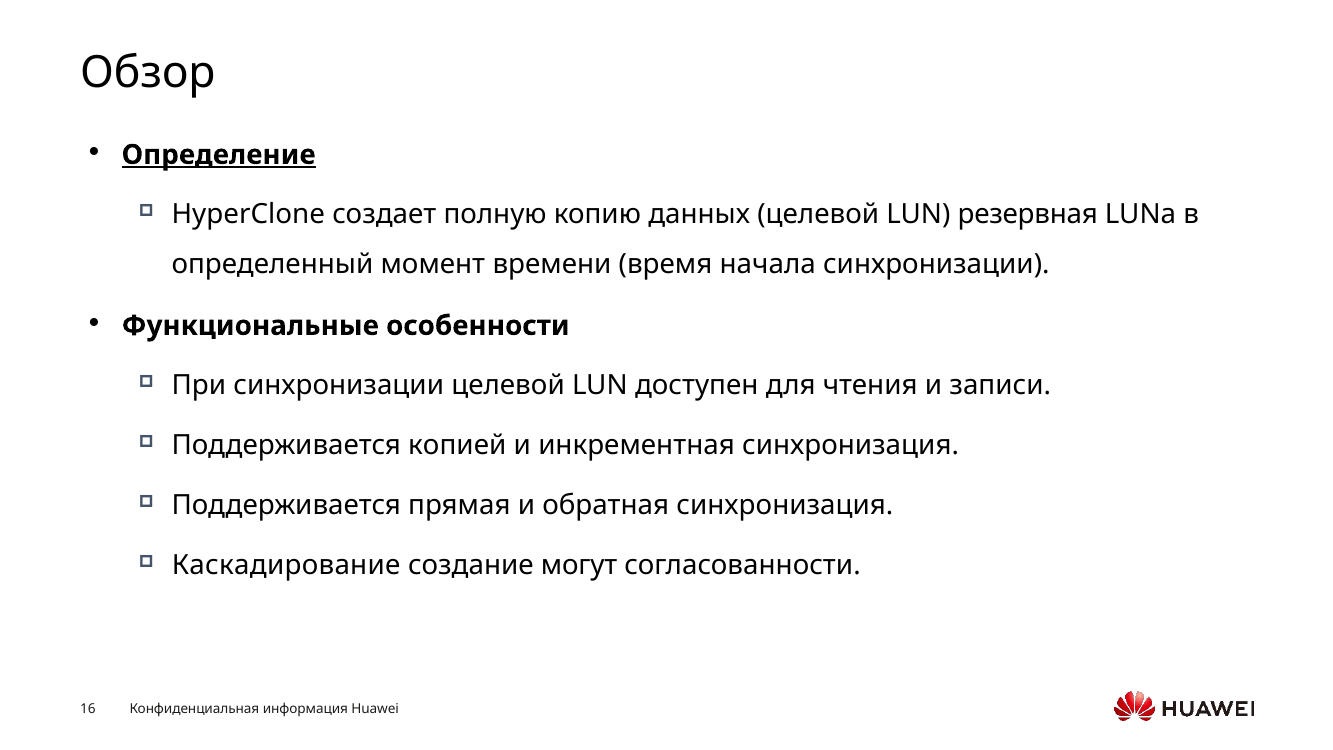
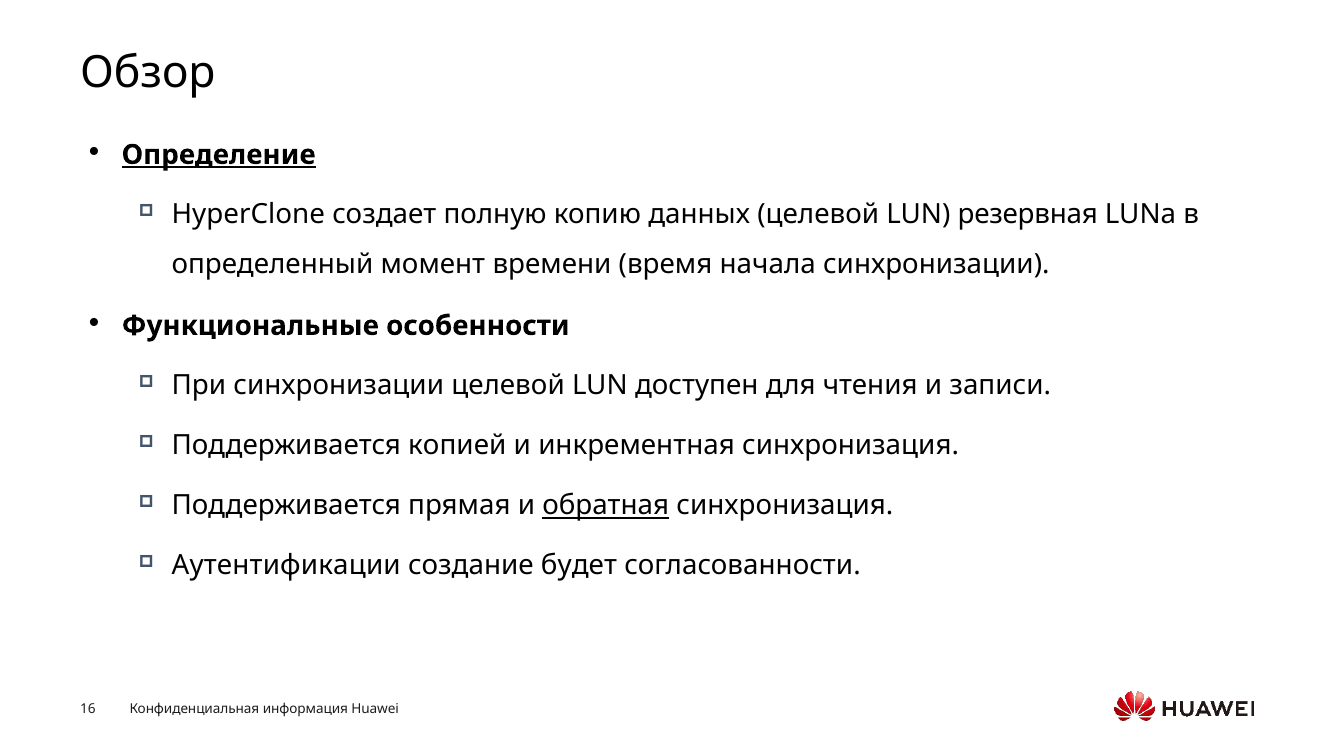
обратная underline: none -> present
Каскадирование: Каскадирование -> Аутентификации
могут: могут -> будет
